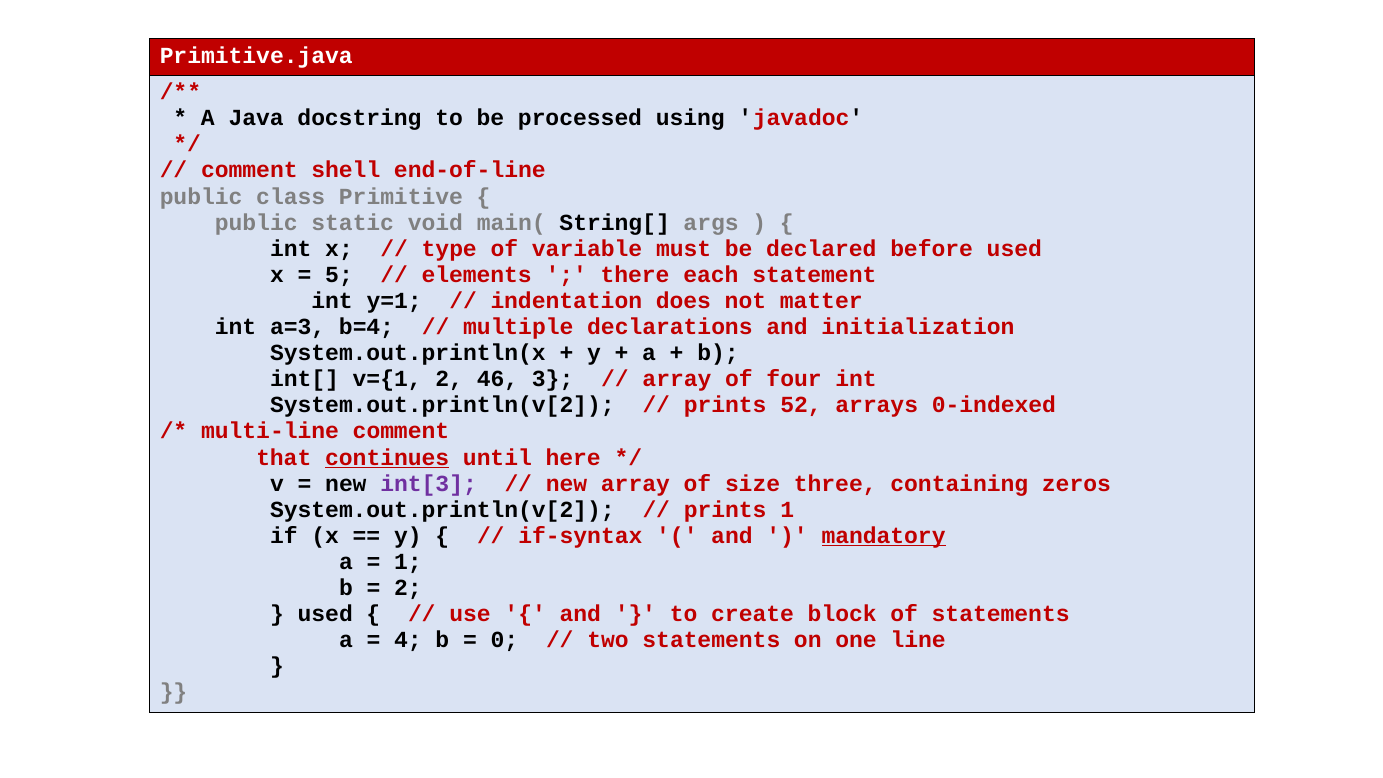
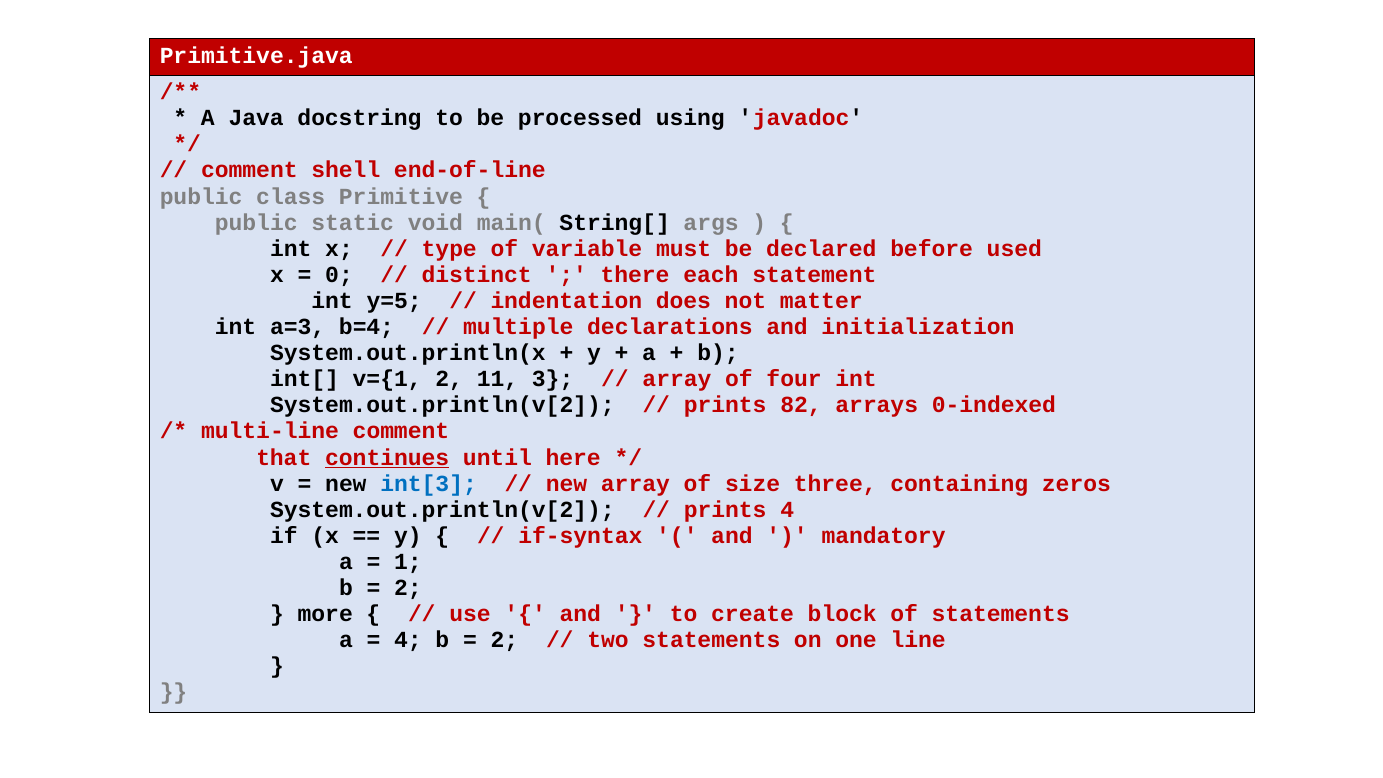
5: 5 -> 0
elements: elements -> distinct
y=1: y=1 -> y=5
46: 46 -> 11
52: 52 -> 82
int[3 colour: purple -> blue
prints 1: 1 -> 4
mandatory underline: present -> none
used at (325, 614): used -> more
0 at (504, 640): 0 -> 2
